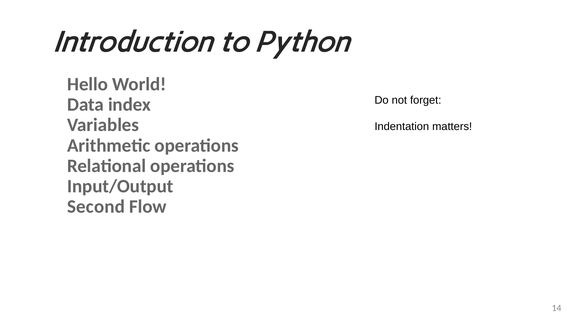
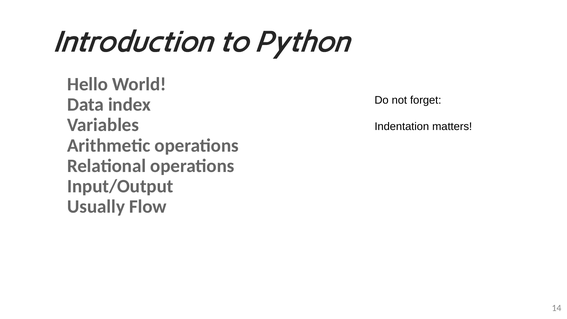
Second: Second -> Usually
